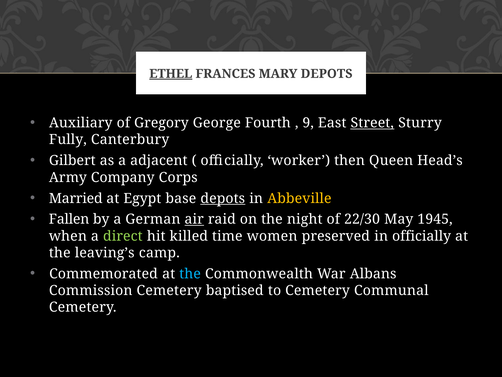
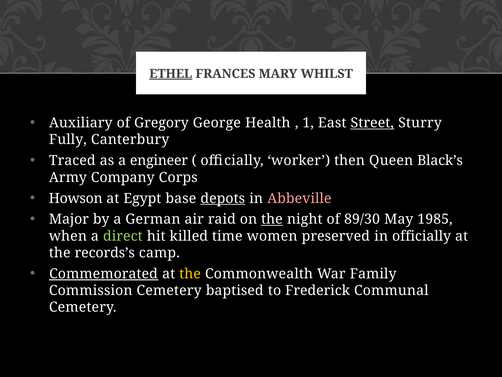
MARY DEPOTS: DEPOTS -> WHILST
Fourth: Fourth -> Health
9: 9 -> 1
Gilbert: Gilbert -> Traced
adjacent: adjacent -> engineer
Head’s: Head’s -> Black’s
Married: Married -> Howson
Abbeville colour: yellow -> pink
Fallen: Fallen -> Major
air underline: present -> none
the at (272, 219) underline: none -> present
22/30: 22/30 -> 89/30
1945: 1945 -> 1985
leaving’s: leaving’s -> records’s
Commemorated underline: none -> present
the at (190, 273) colour: light blue -> yellow
Albans: Albans -> Family
to Cemetery: Cemetery -> Frederick
